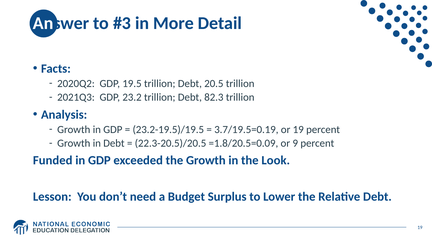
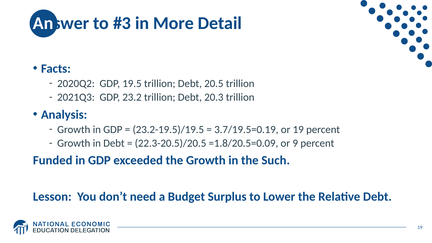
82.3: 82.3 -> 20.3
Look: Look -> Such
